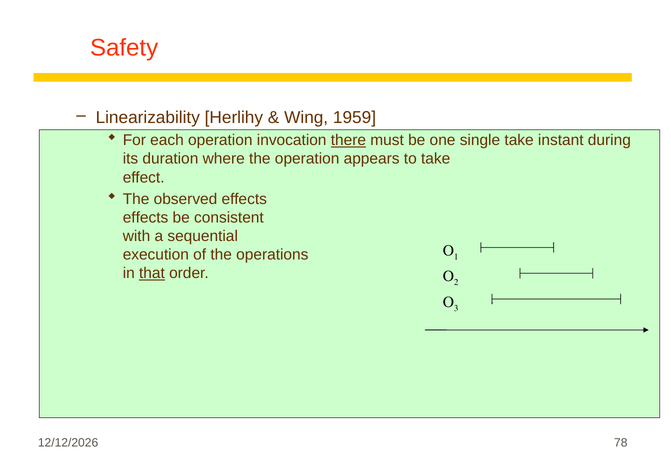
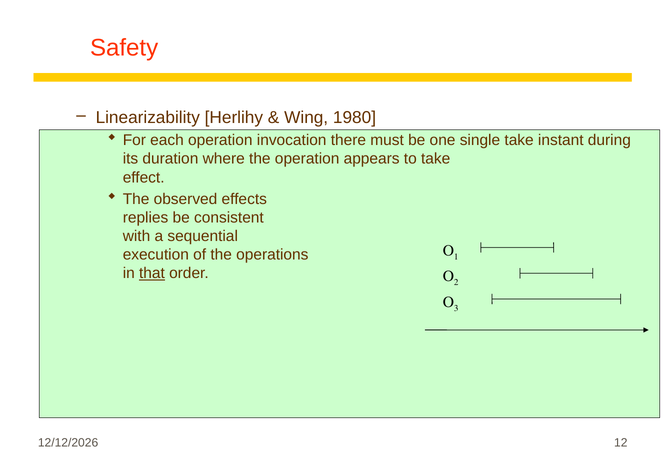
1959: 1959 -> 1980
there underline: present -> none
effects at (146, 218): effects -> replies
78: 78 -> 12
